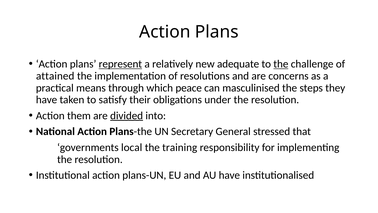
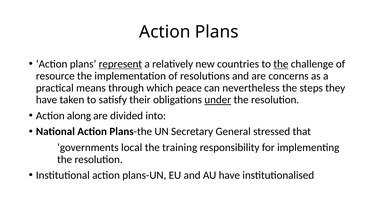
adequate: adequate -> countries
attained: attained -> resource
masculinised: masculinised -> nevertheless
under underline: none -> present
them: them -> along
divided underline: present -> none
